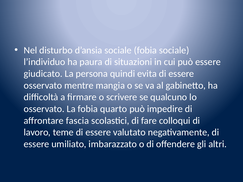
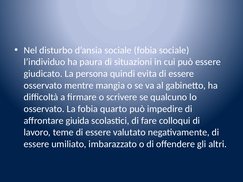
fascia: fascia -> giuida
